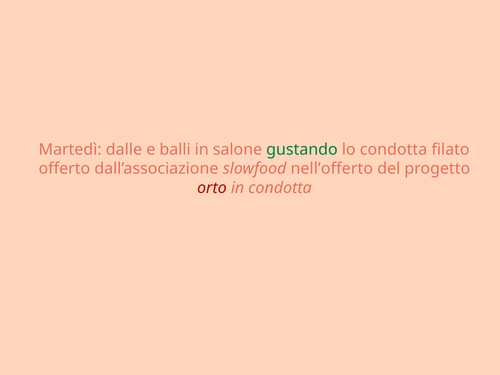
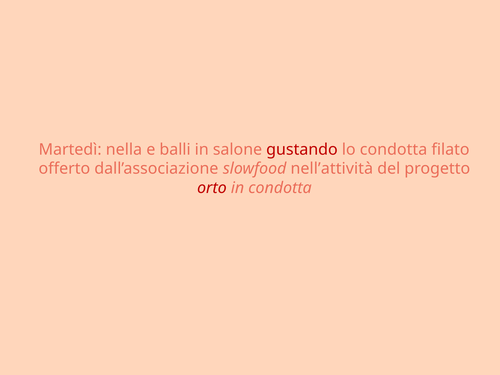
dalle: dalle -> nella
gustando colour: green -> red
nell’offerto: nell’offerto -> nell’attività
